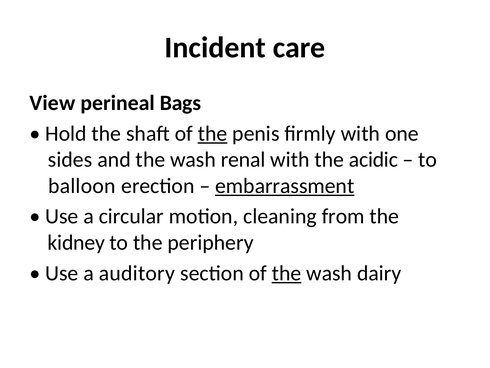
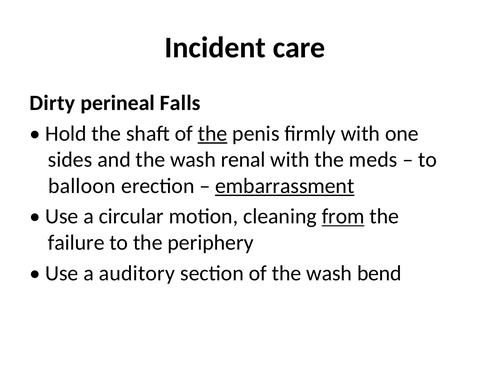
View: View -> Dirty
Bags: Bags -> Falls
acidic: acidic -> meds
from underline: none -> present
kidney: kidney -> failure
the at (287, 273) underline: present -> none
dairy: dairy -> bend
